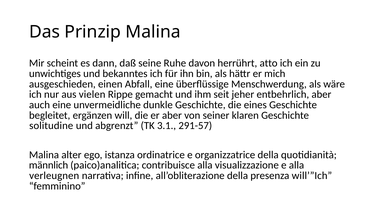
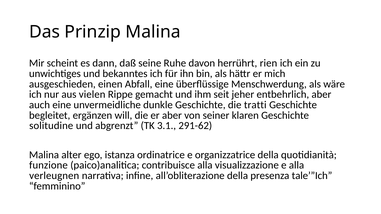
atto: atto -> rien
eines: eines -> tratti
291-57: 291-57 -> 291-62
männlich: männlich -> funzione
will’”Ich: will’”Ich -> tale’”Ich
